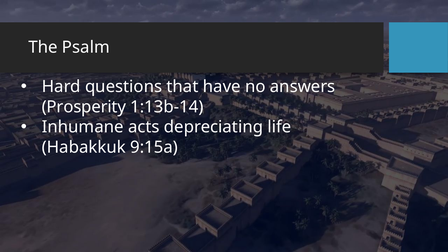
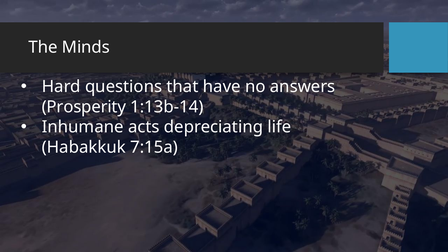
Psalm: Psalm -> Minds
9:15a: 9:15a -> 7:15a
